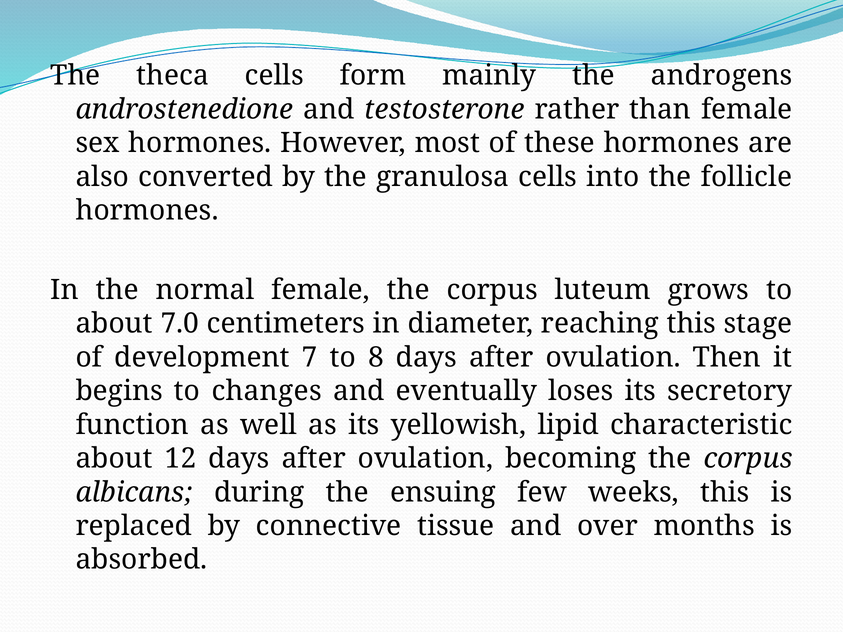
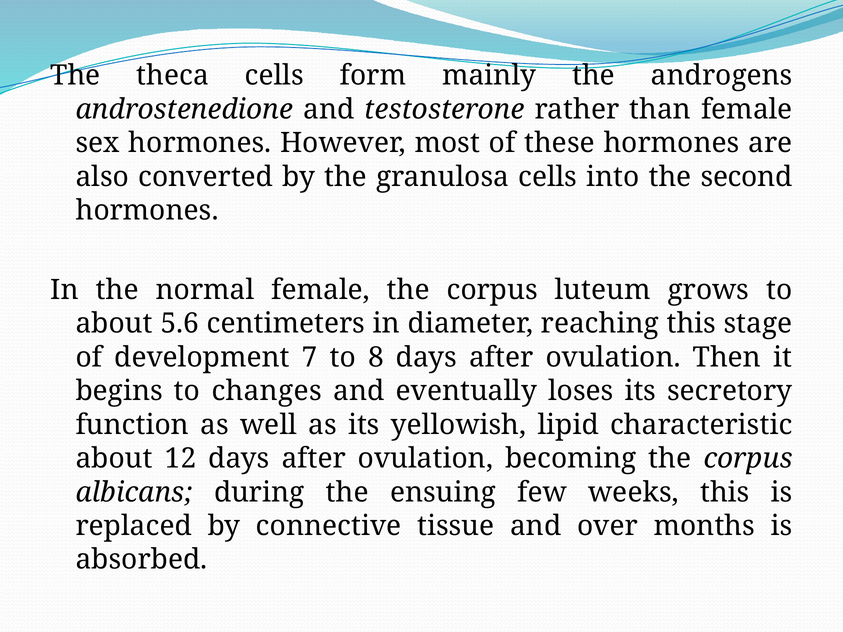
follicle: follicle -> second
7.0: 7.0 -> 5.6
